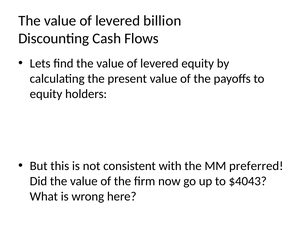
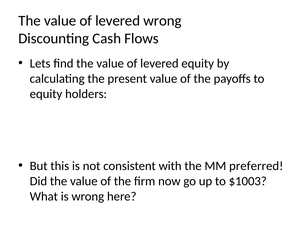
levered billion: billion -> wrong
$4043: $4043 -> $1003
